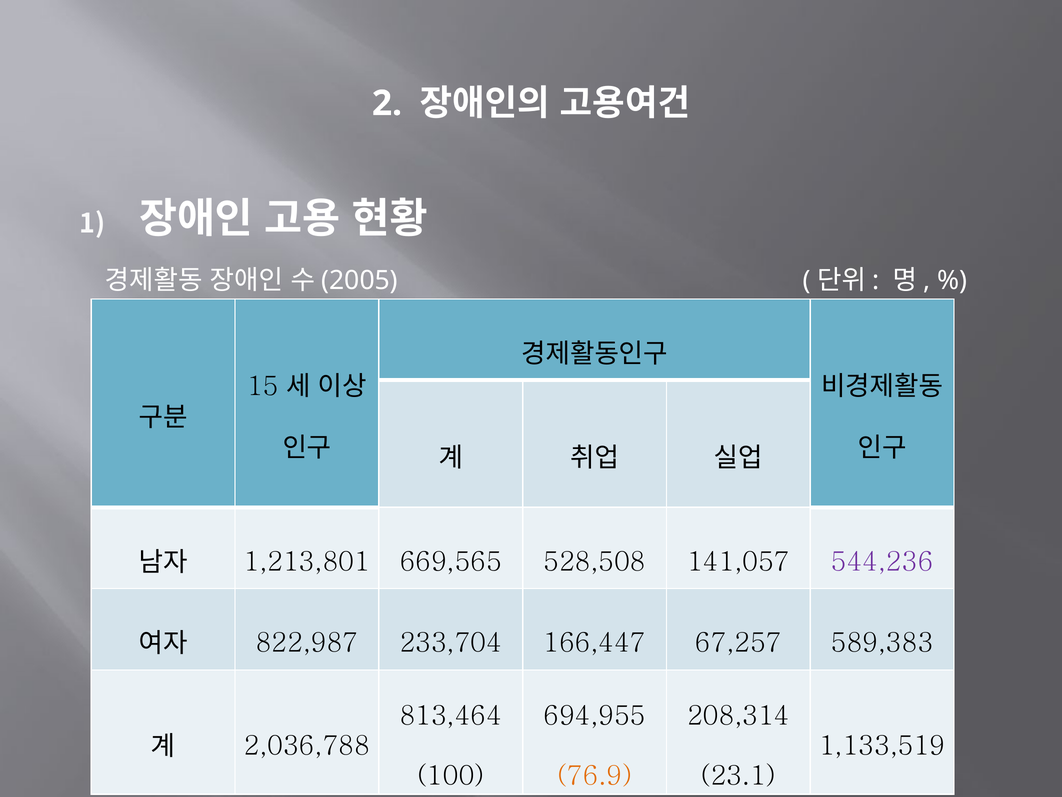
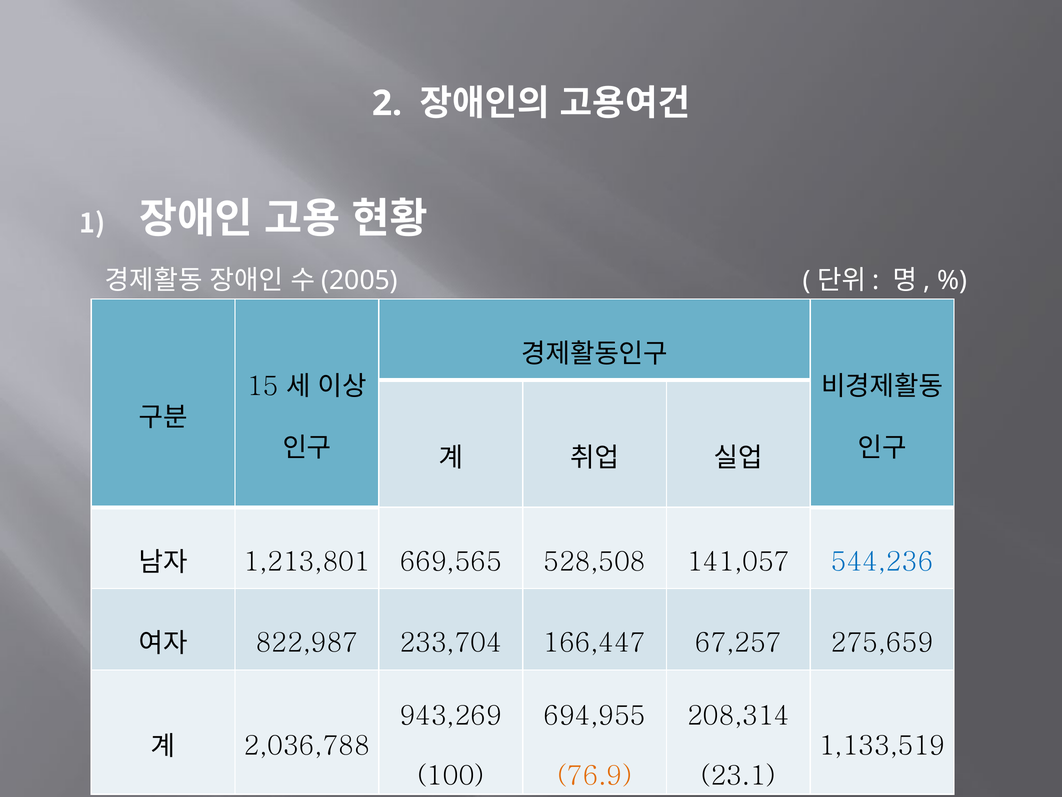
544,236 colour: purple -> blue
589,383: 589,383 -> 275,659
813,464: 813,464 -> 943,269
